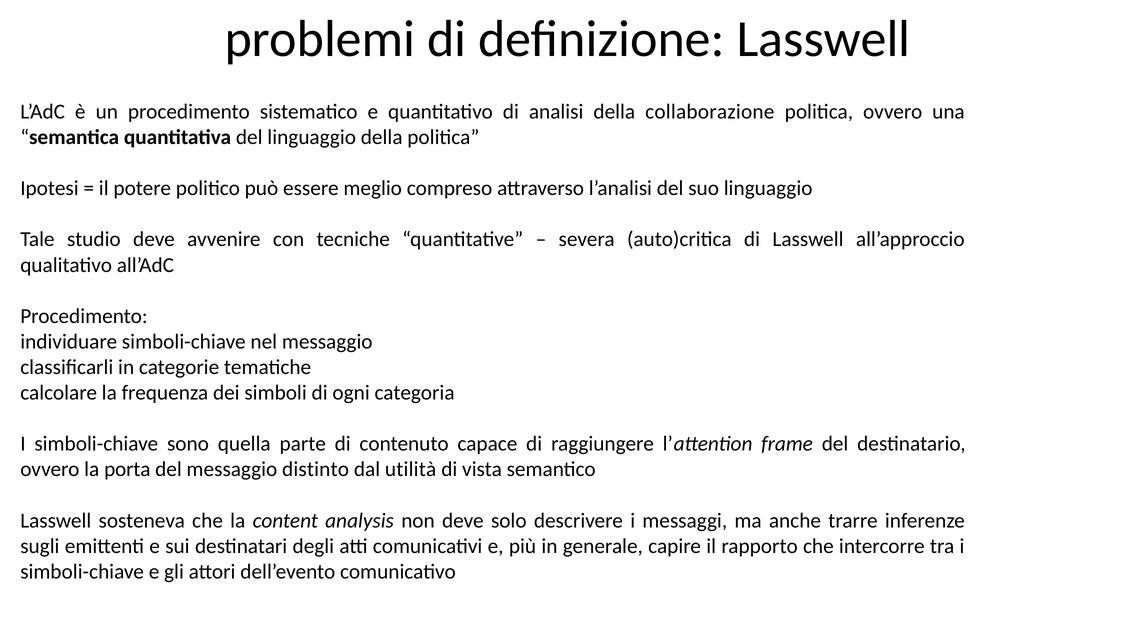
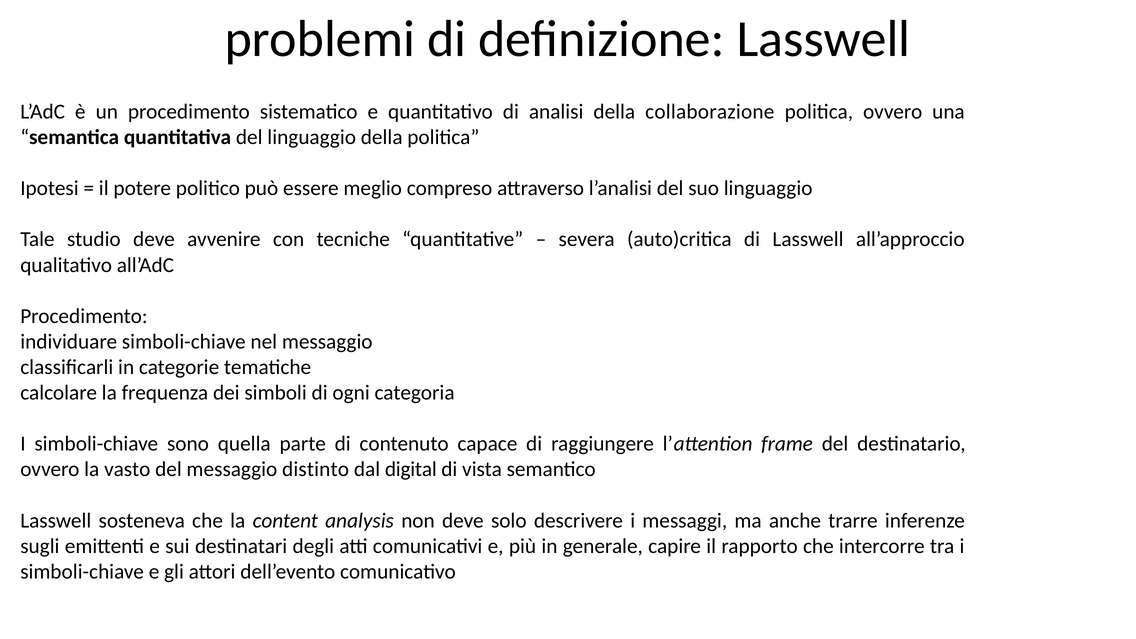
porta: porta -> vasto
utilità: utilità -> digital
